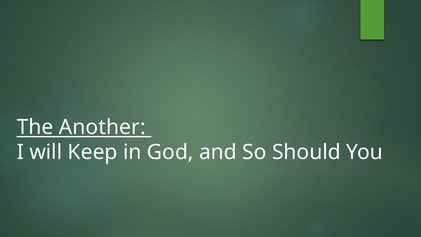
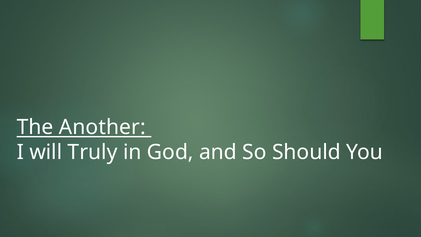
Keep: Keep -> Truly
